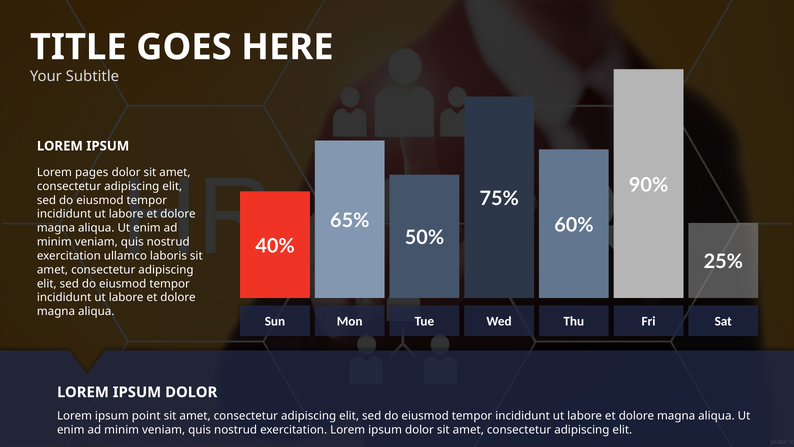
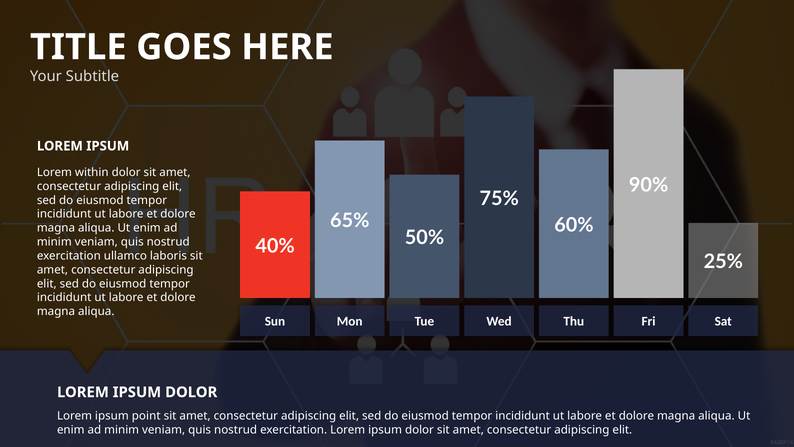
pages: pages -> within
